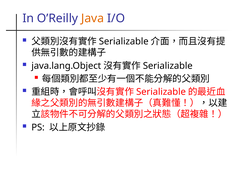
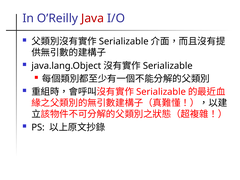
Java colour: orange -> red
